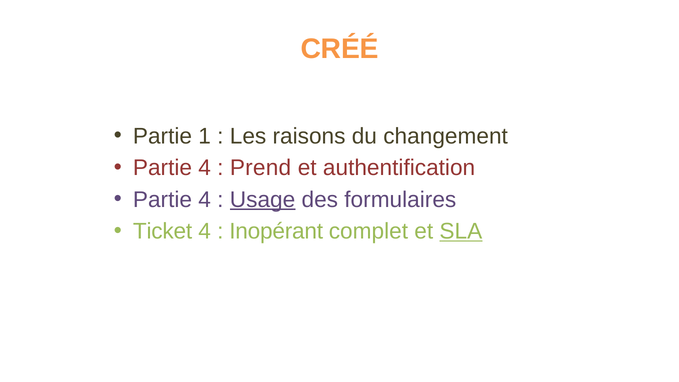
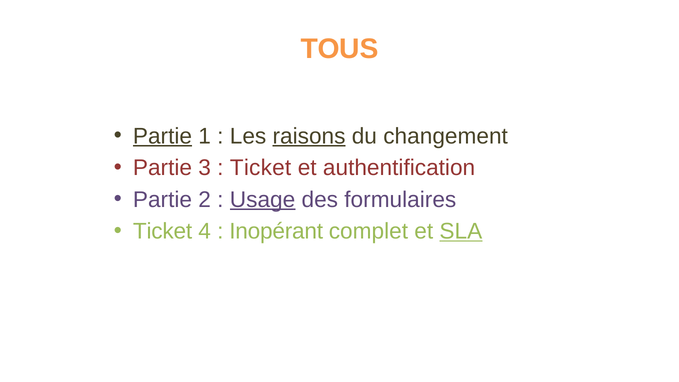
CRÉÉ: CRÉÉ -> TOUS
Partie at (162, 136) underline: none -> present
raisons underline: none -> present
4 at (205, 168): 4 -> 3
Prend at (261, 168): Prend -> Ticket
4 at (205, 199): 4 -> 2
